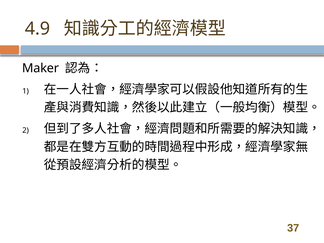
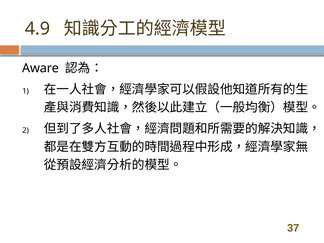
Maker: Maker -> Aware
